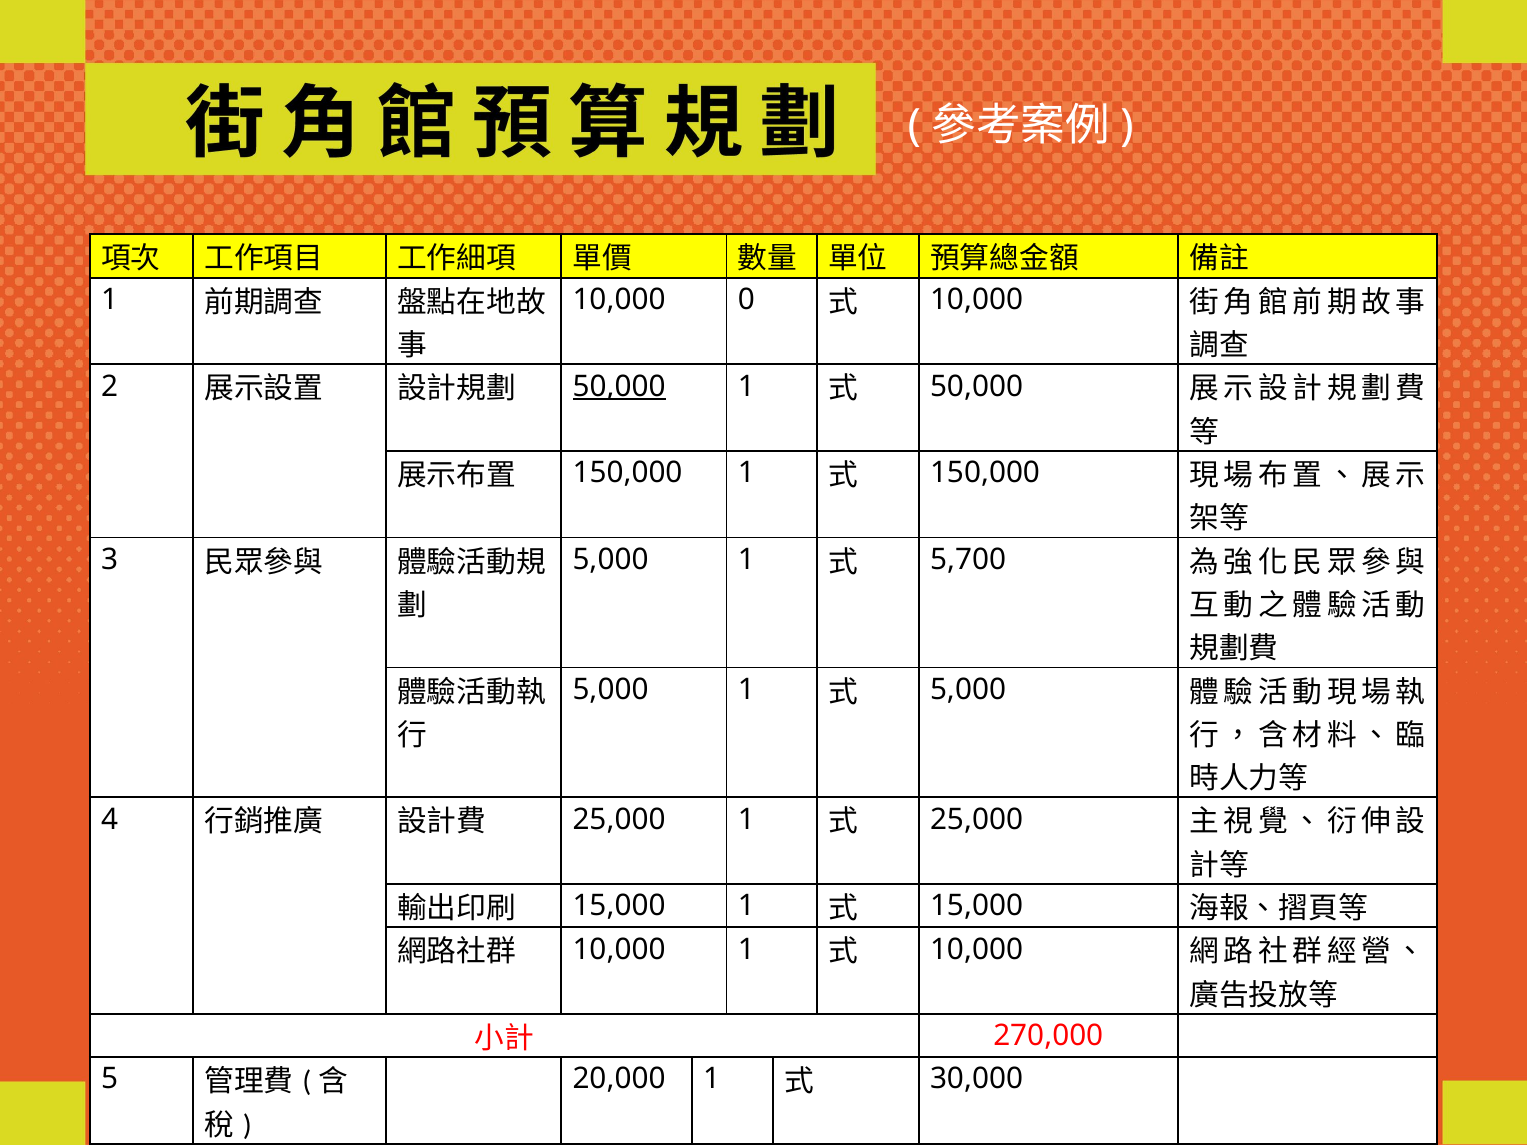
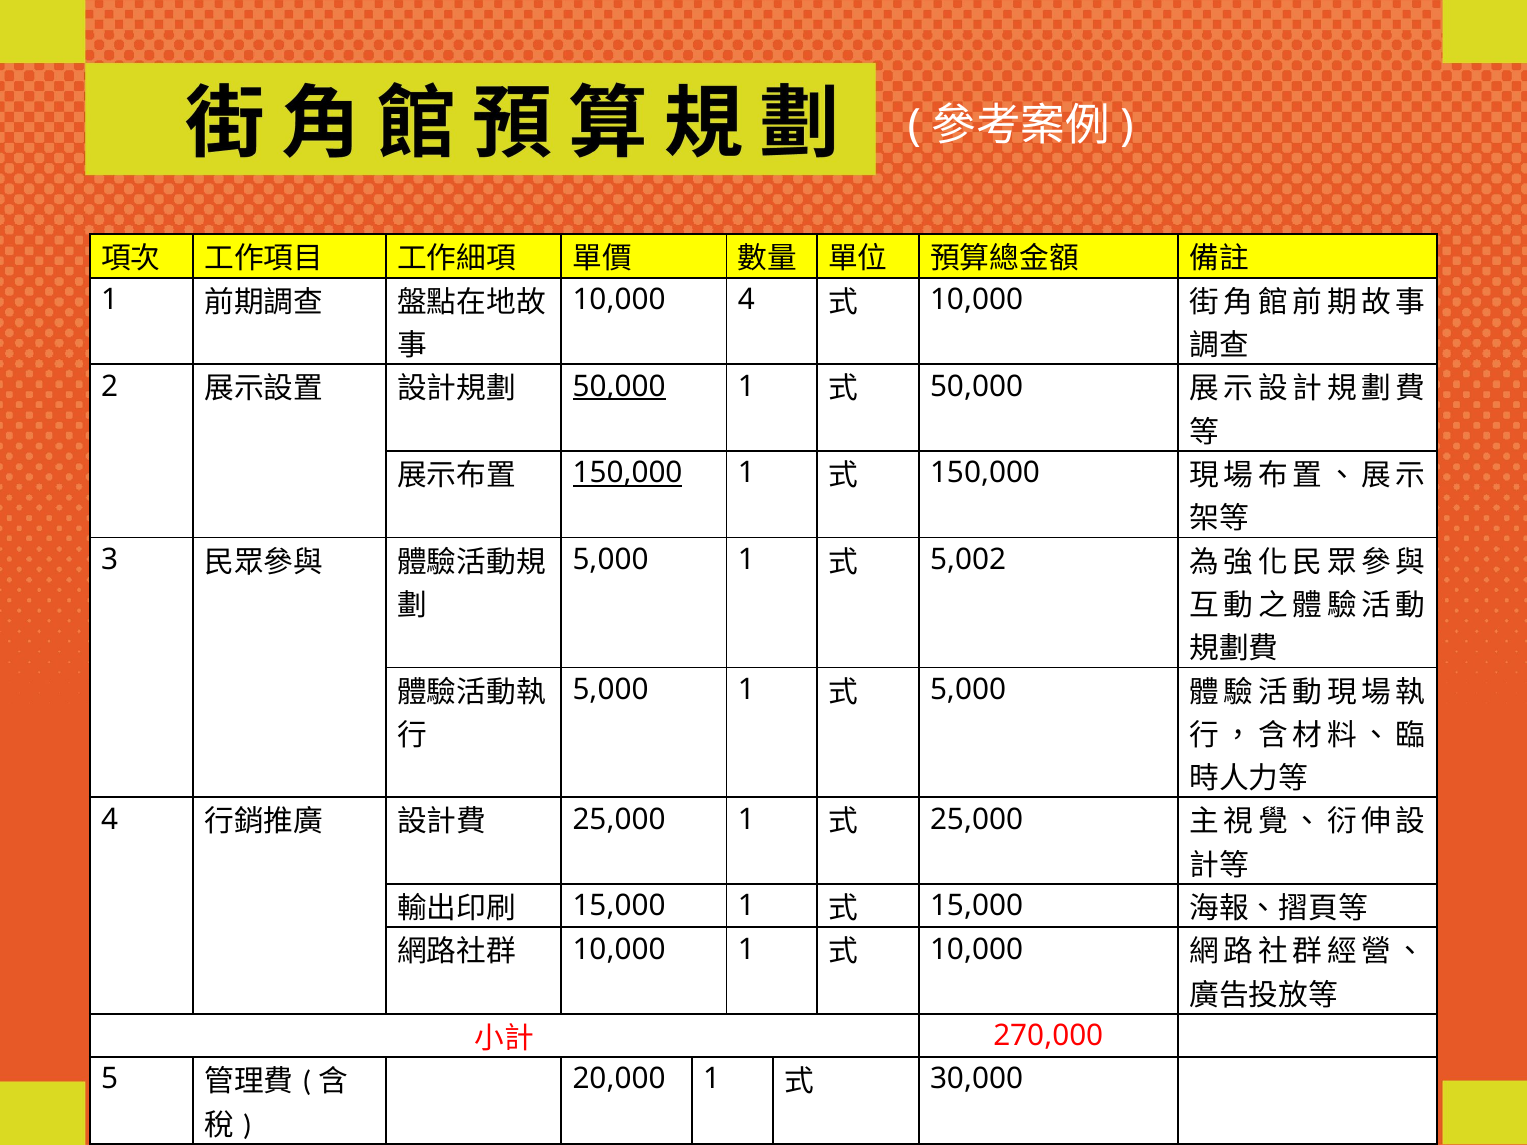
10,000 0: 0 -> 4
150,000 at (628, 473) underline: none -> present
5,700: 5,700 -> 5,002
